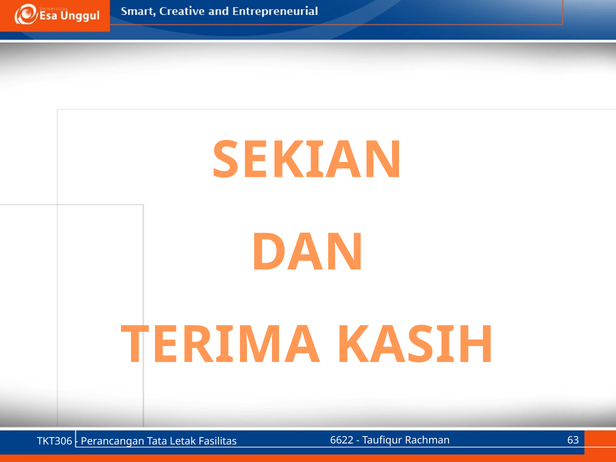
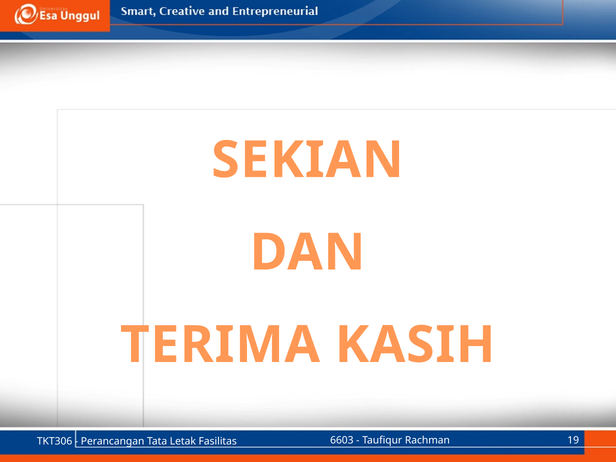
6622: 6622 -> 6603
63: 63 -> 19
